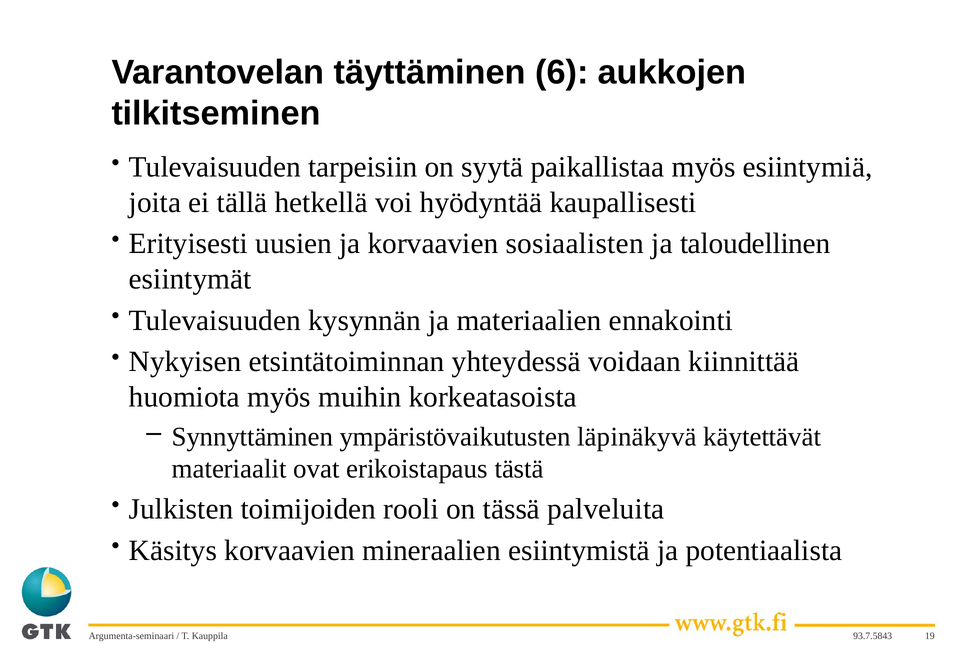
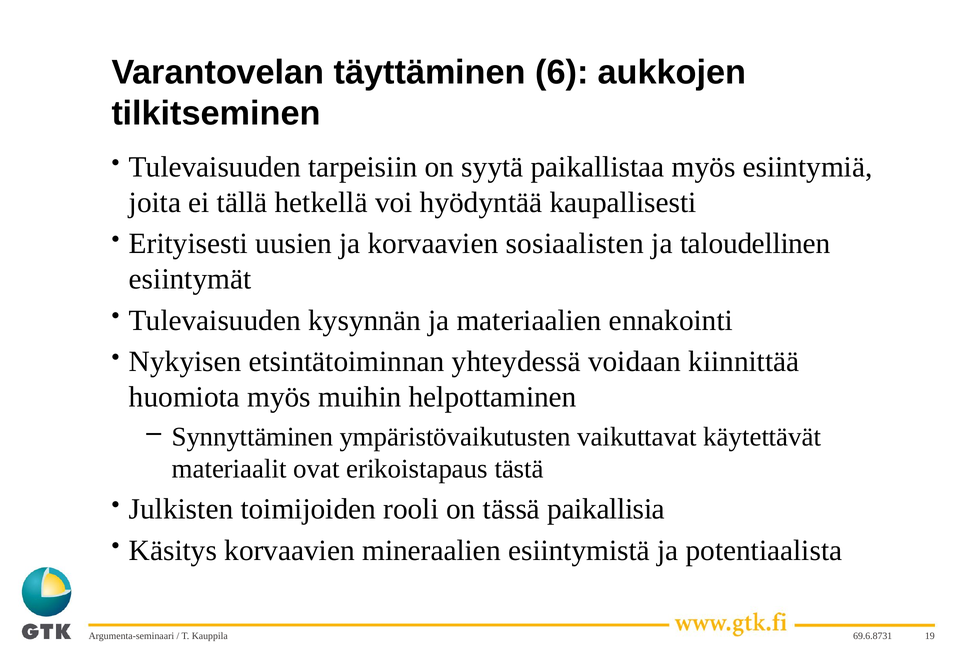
korkeatasoista: korkeatasoista -> helpottaminen
läpinäkyvä: läpinäkyvä -> vaikuttavat
palveluita: palveluita -> paikallisia
93.7.5843: 93.7.5843 -> 69.6.8731
